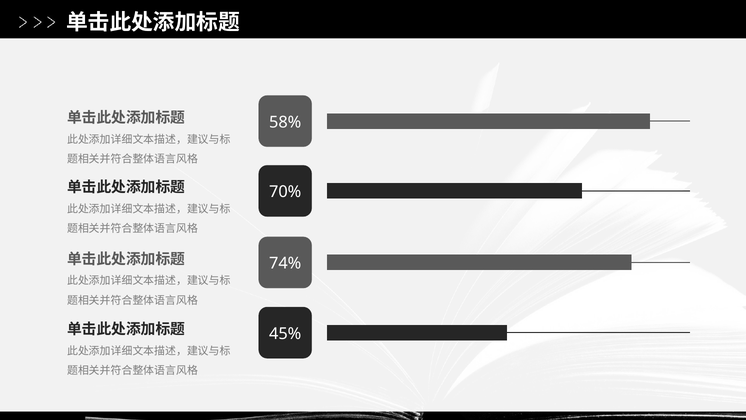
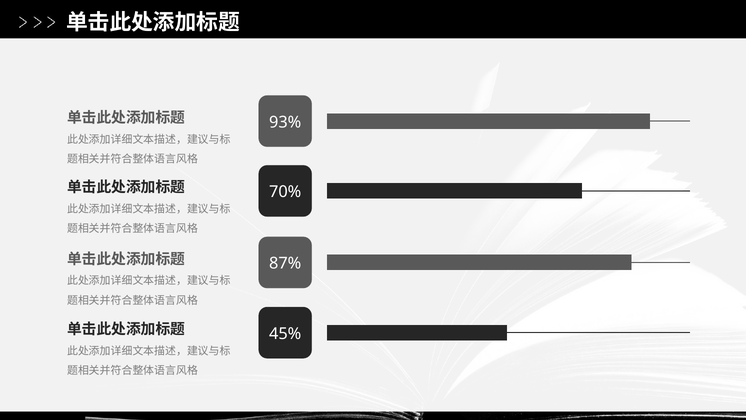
58%: 58% -> 93%
74%: 74% -> 87%
